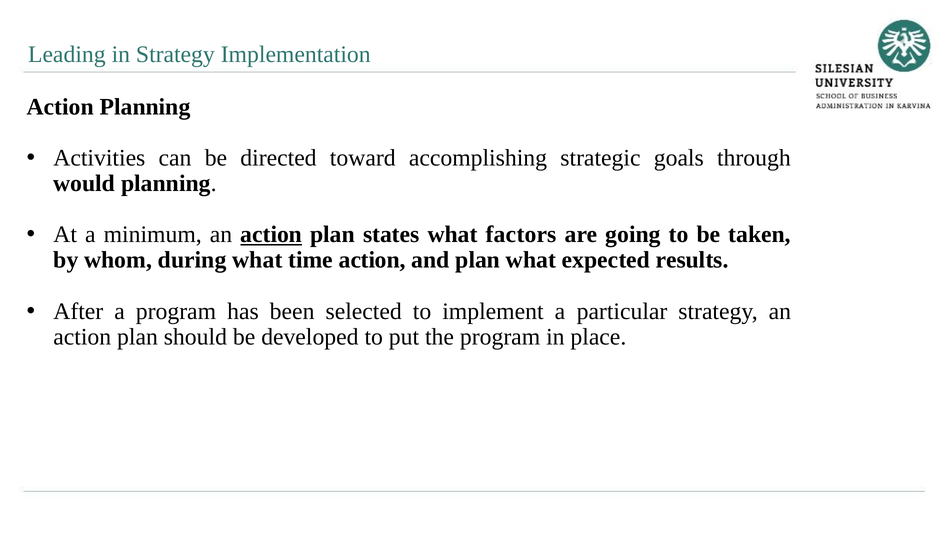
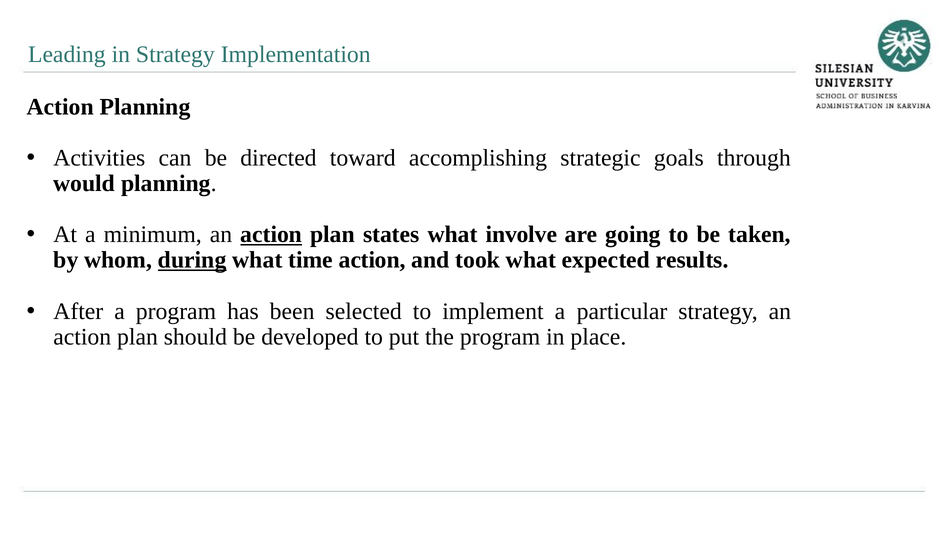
factors: factors -> involve
during underline: none -> present
and plan: plan -> took
